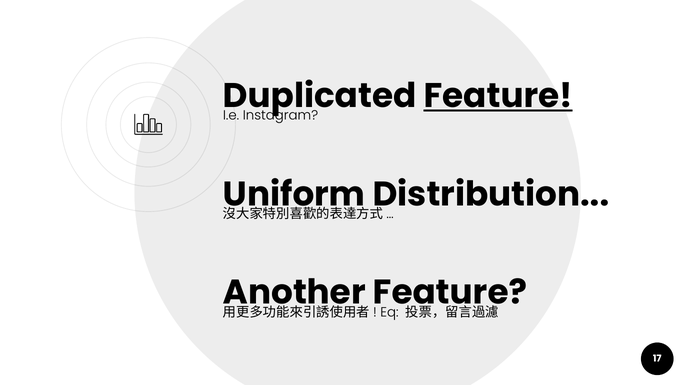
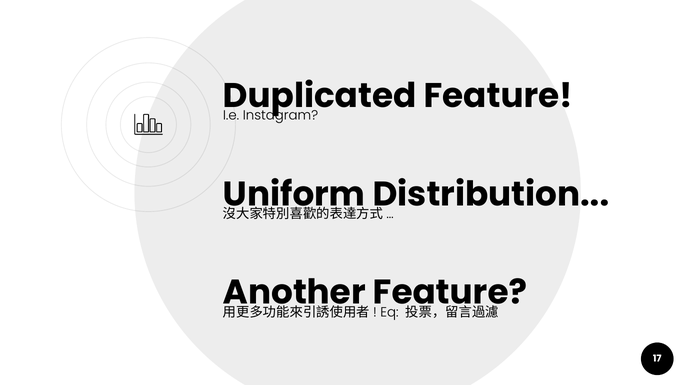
Feature at (498, 96) underline: present -> none
